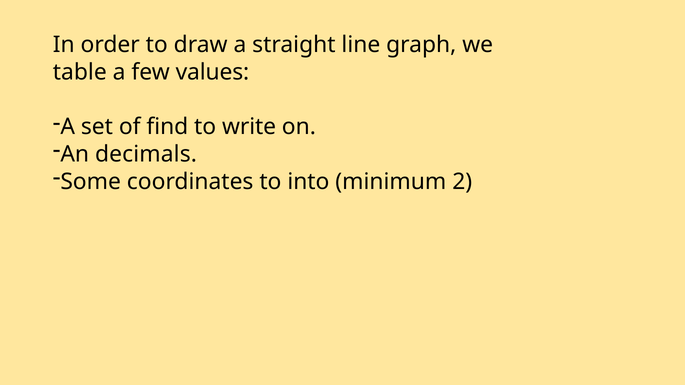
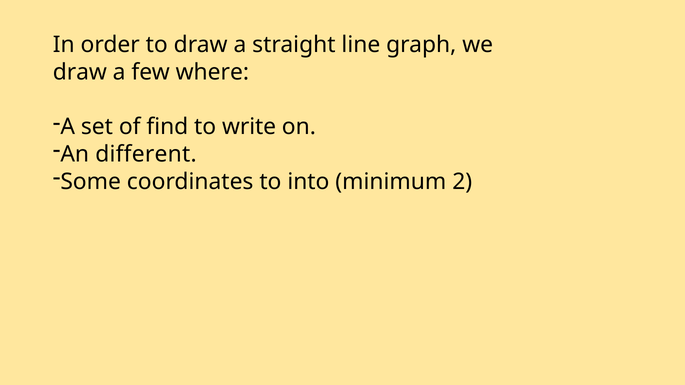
table at (80, 72): table -> draw
values: values -> where
decimals: decimals -> different
